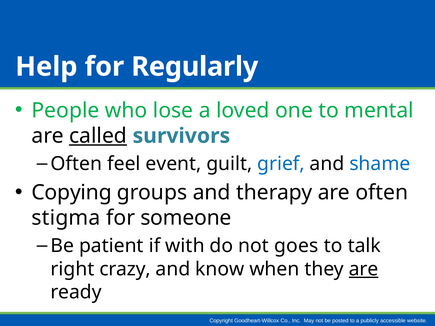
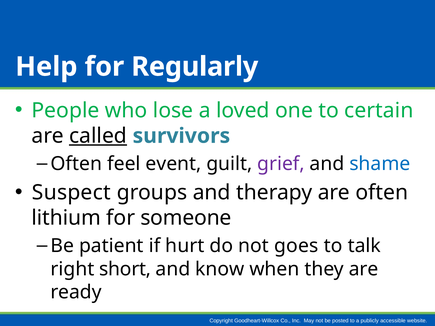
mental: mental -> certain
grief colour: blue -> purple
Copying: Copying -> Suspect
stigma: stigma -> lithium
with: with -> hurt
crazy: crazy -> short
are at (364, 269) underline: present -> none
